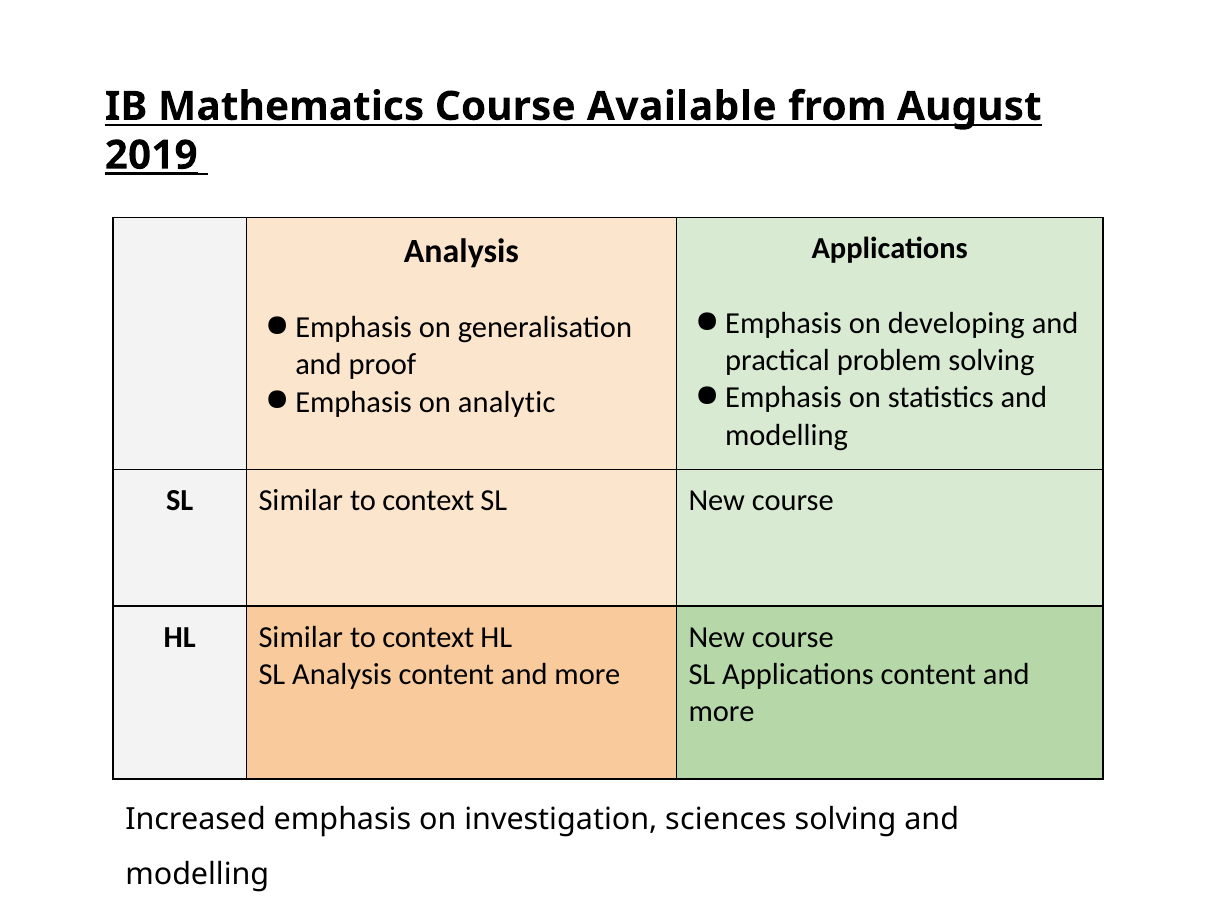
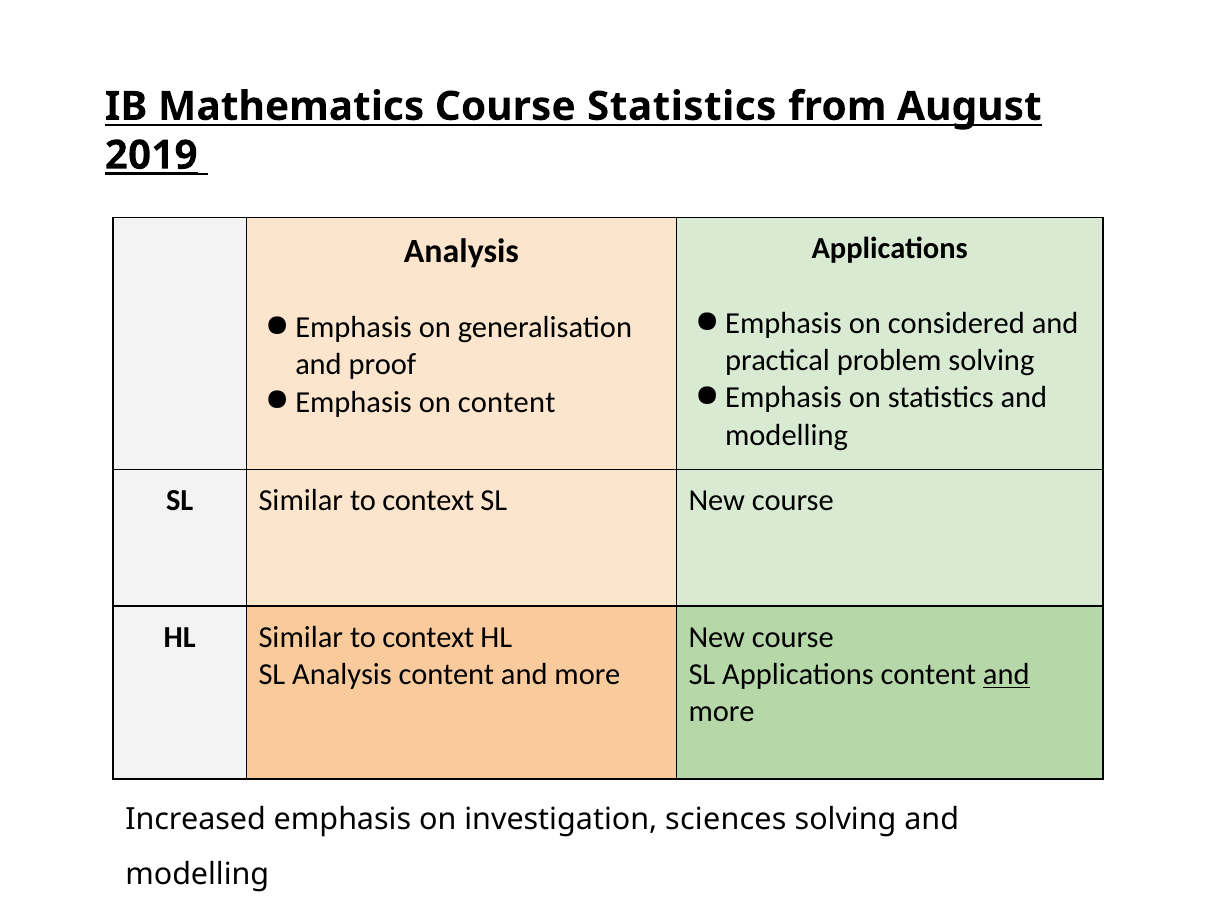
Course Available: Available -> Statistics
developing: developing -> considered
on analytic: analytic -> content
and at (1006, 674) underline: none -> present
